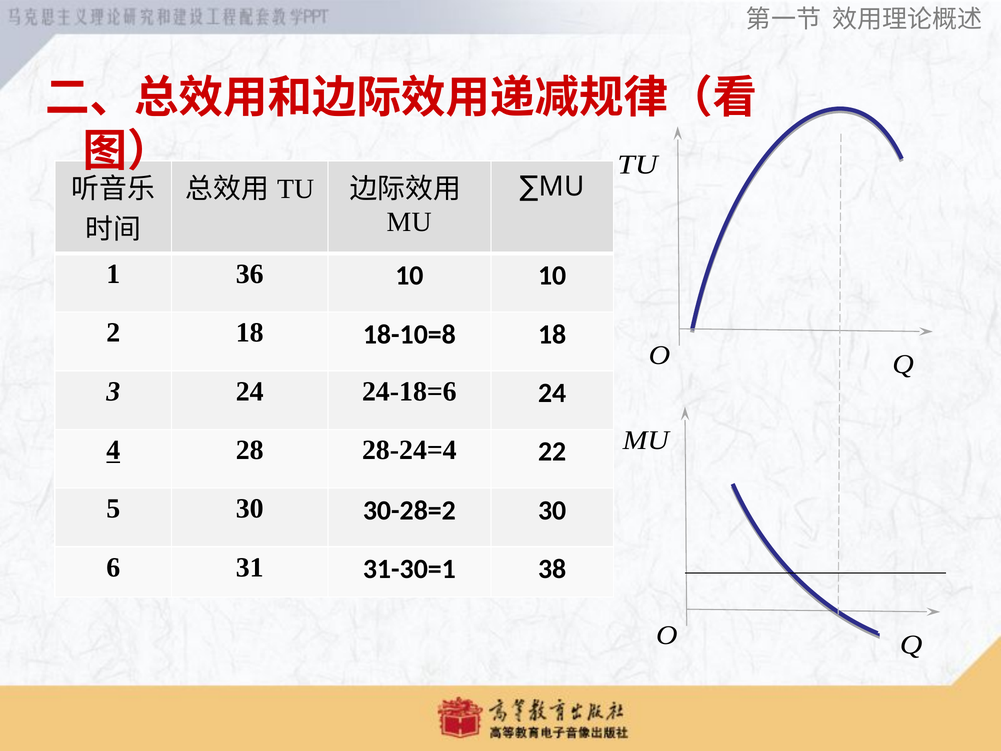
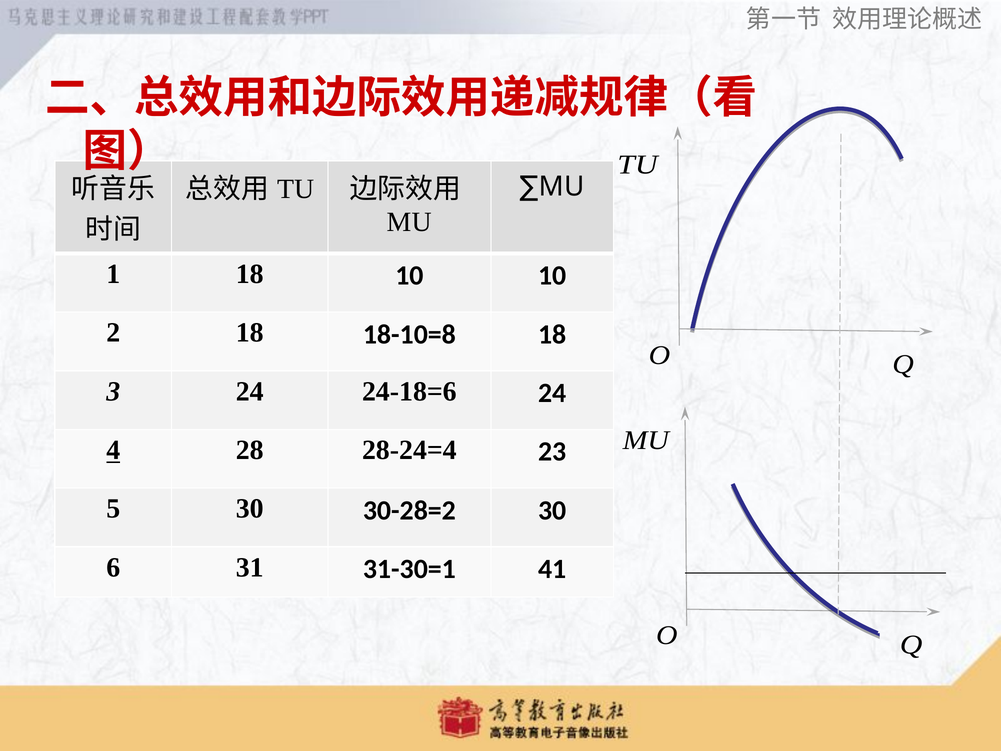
1 36: 36 -> 18
22: 22 -> 23
38: 38 -> 41
